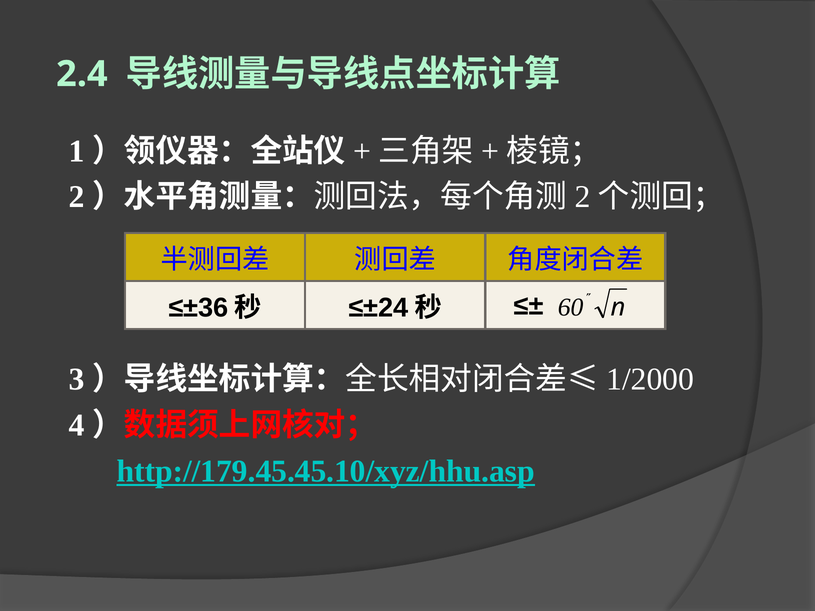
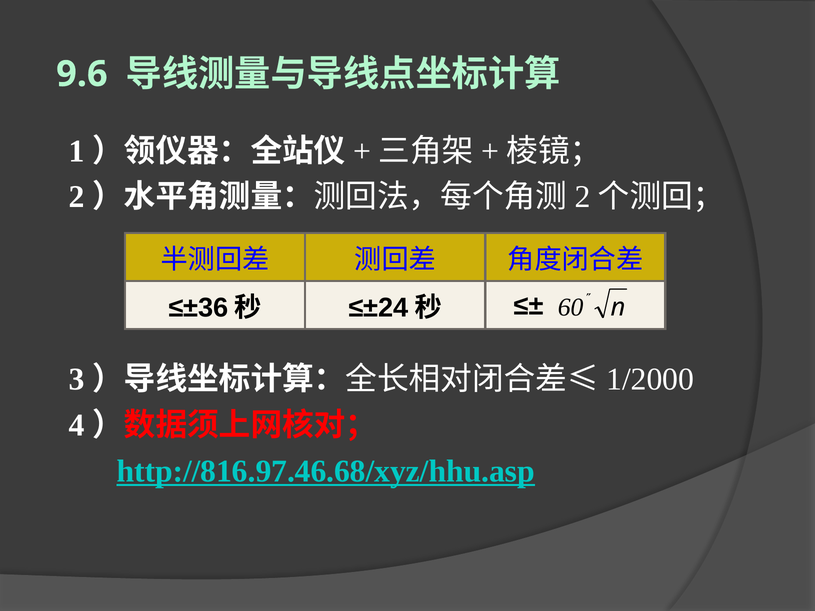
2.4: 2.4 -> 9.6
http://179.45.45.10/xyz/hhu.asp: http://179.45.45.10/xyz/hhu.asp -> http://816.97.46.68/xyz/hhu.asp
